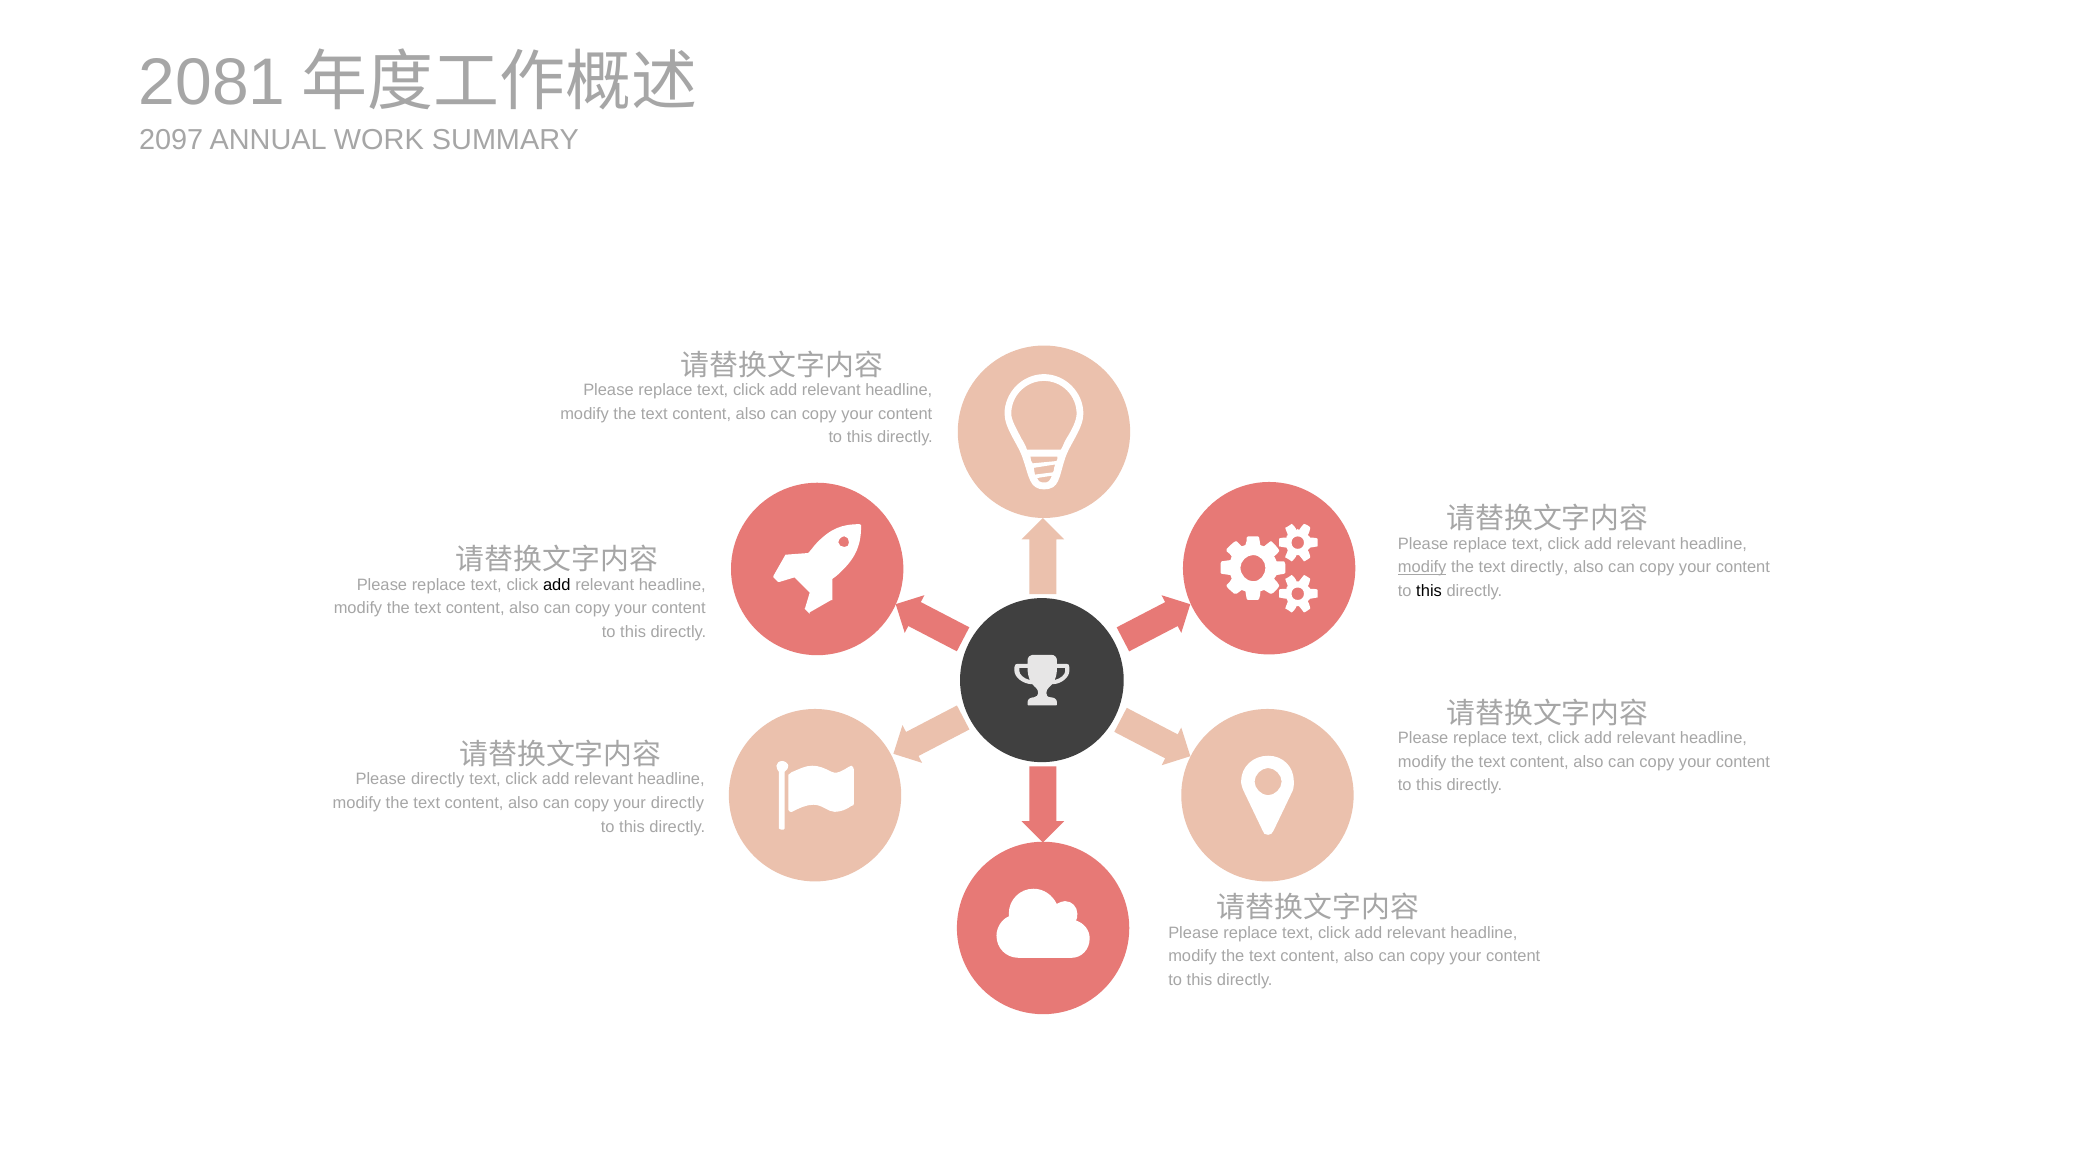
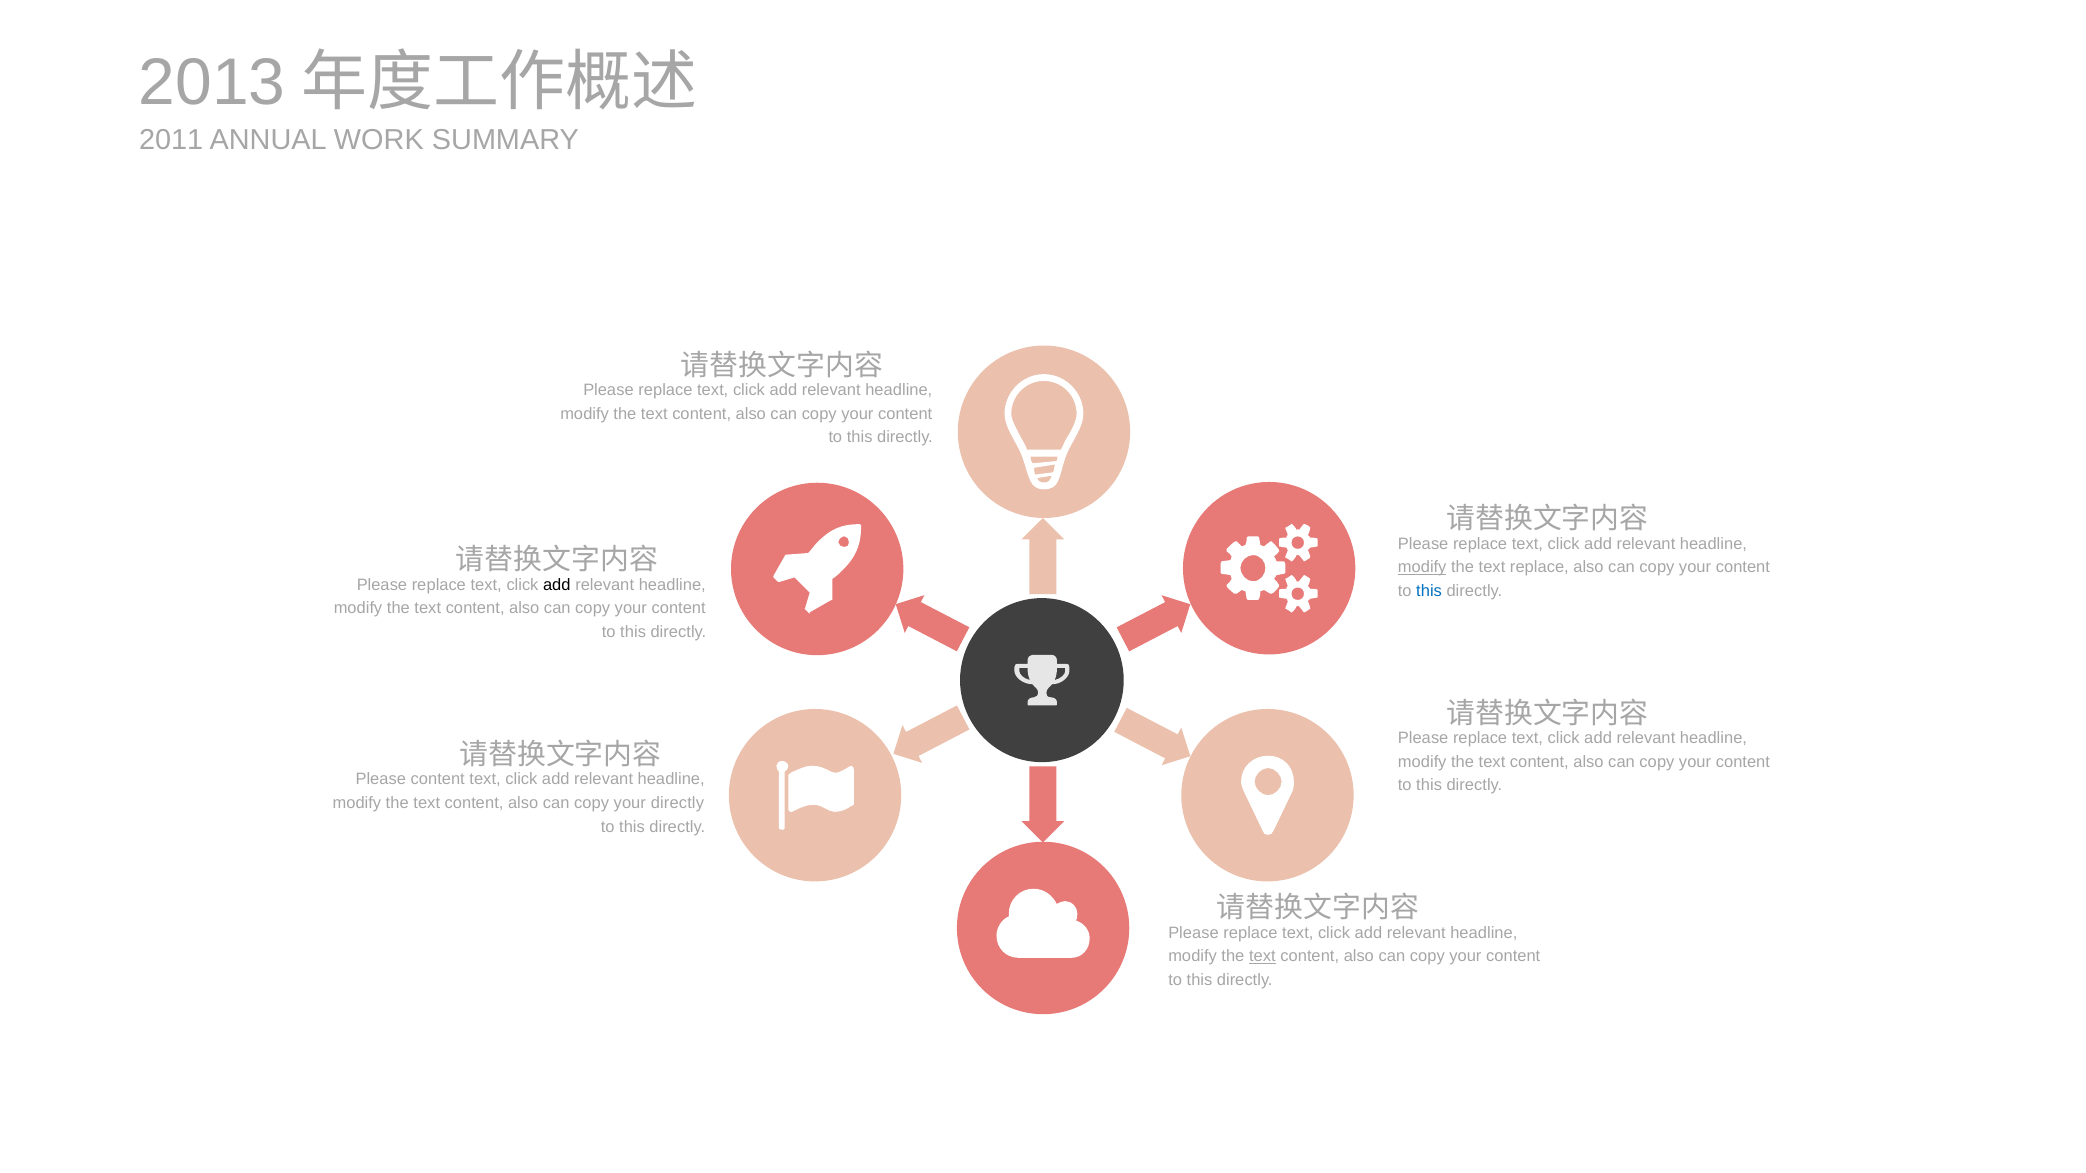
2081: 2081 -> 2013
2097: 2097 -> 2011
text directly: directly -> replace
this at (1429, 591) colour: black -> blue
Please directly: directly -> content
text at (1262, 956) underline: none -> present
